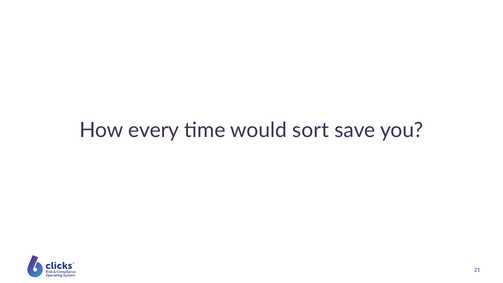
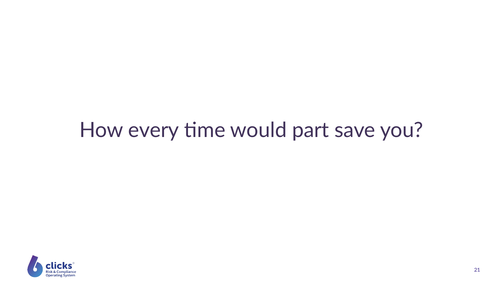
sort: sort -> part
